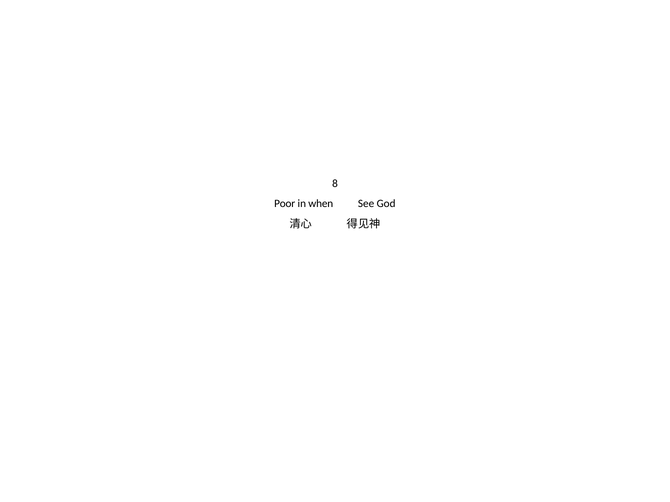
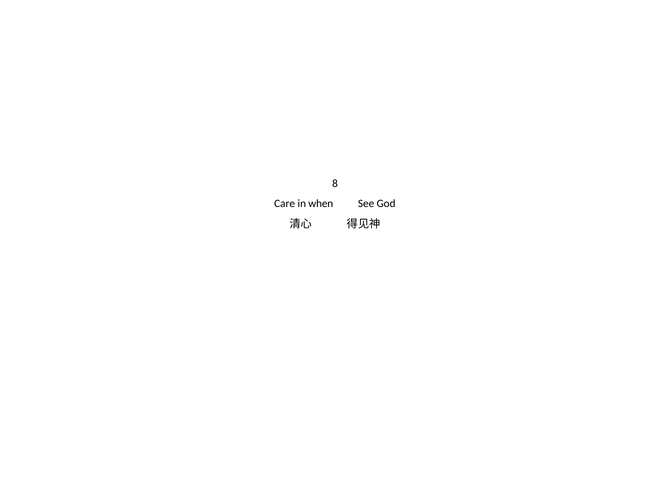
Poor: Poor -> Care
